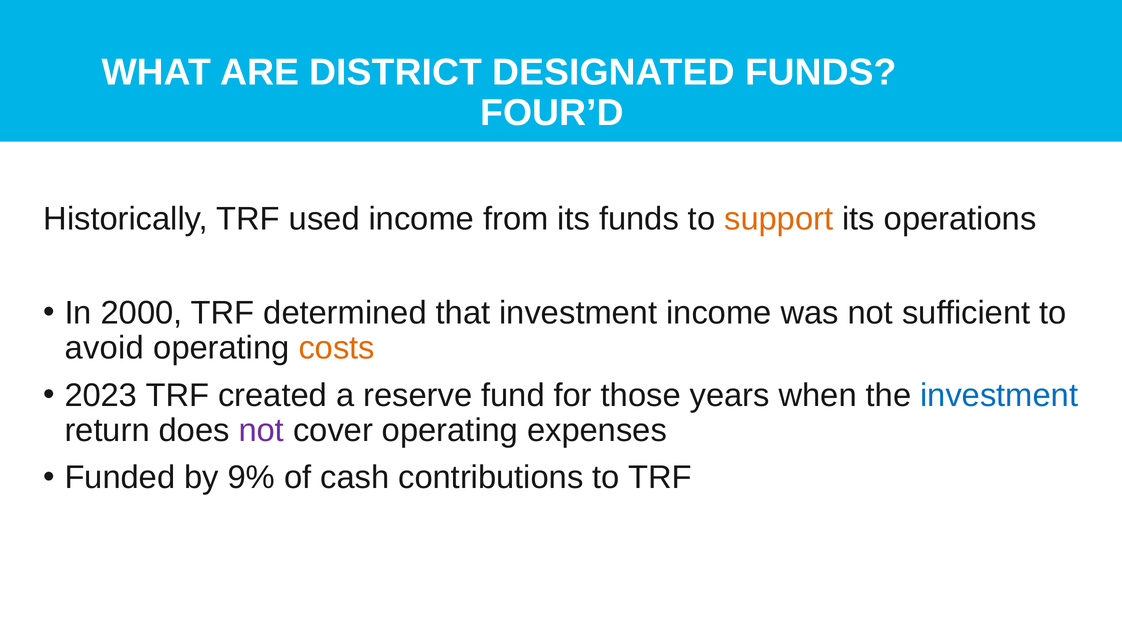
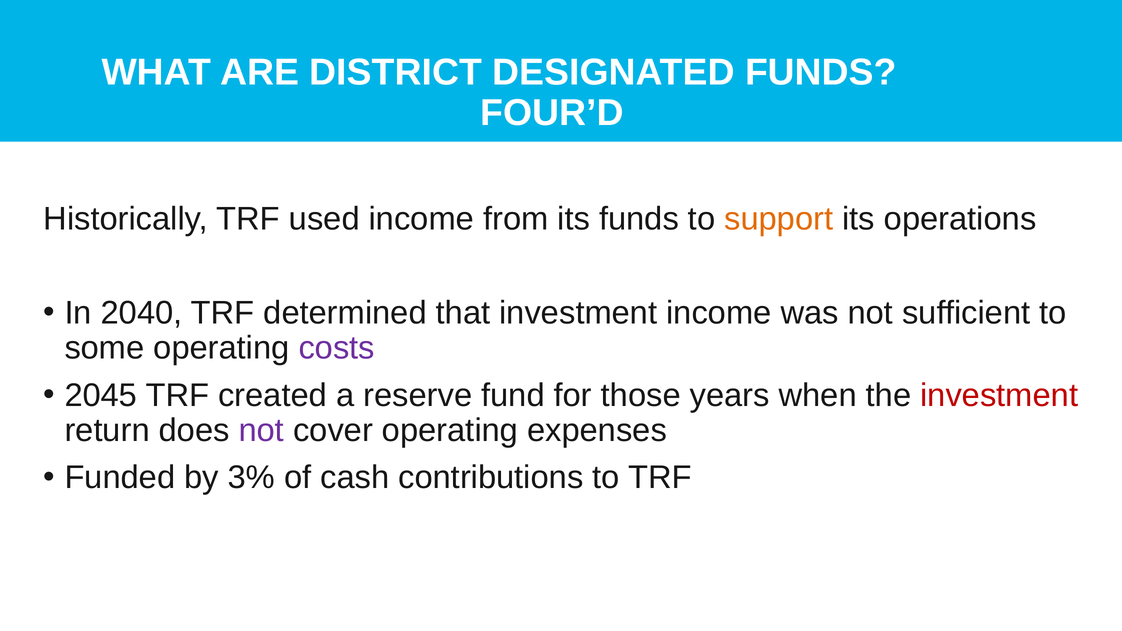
2000: 2000 -> 2040
avoid: avoid -> some
costs colour: orange -> purple
2023: 2023 -> 2045
investment at (999, 395) colour: blue -> red
9%: 9% -> 3%
